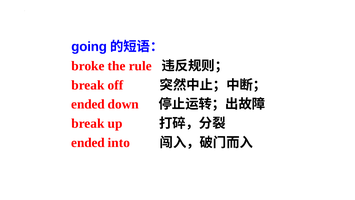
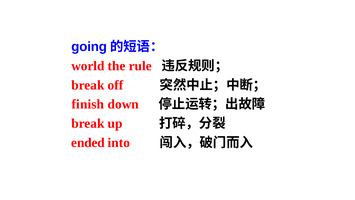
broke: broke -> world
ended at (88, 104): ended -> finish
